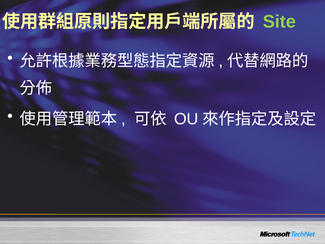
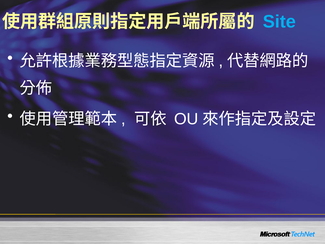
Site colour: light green -> light blue
